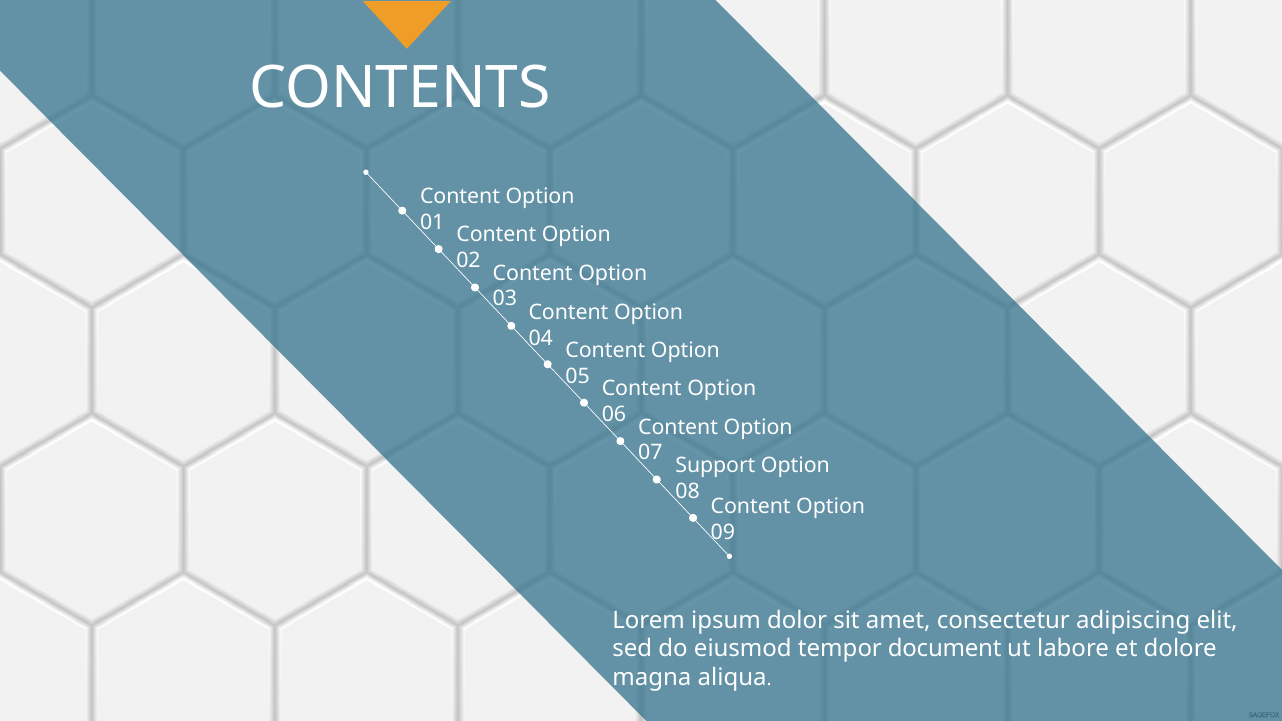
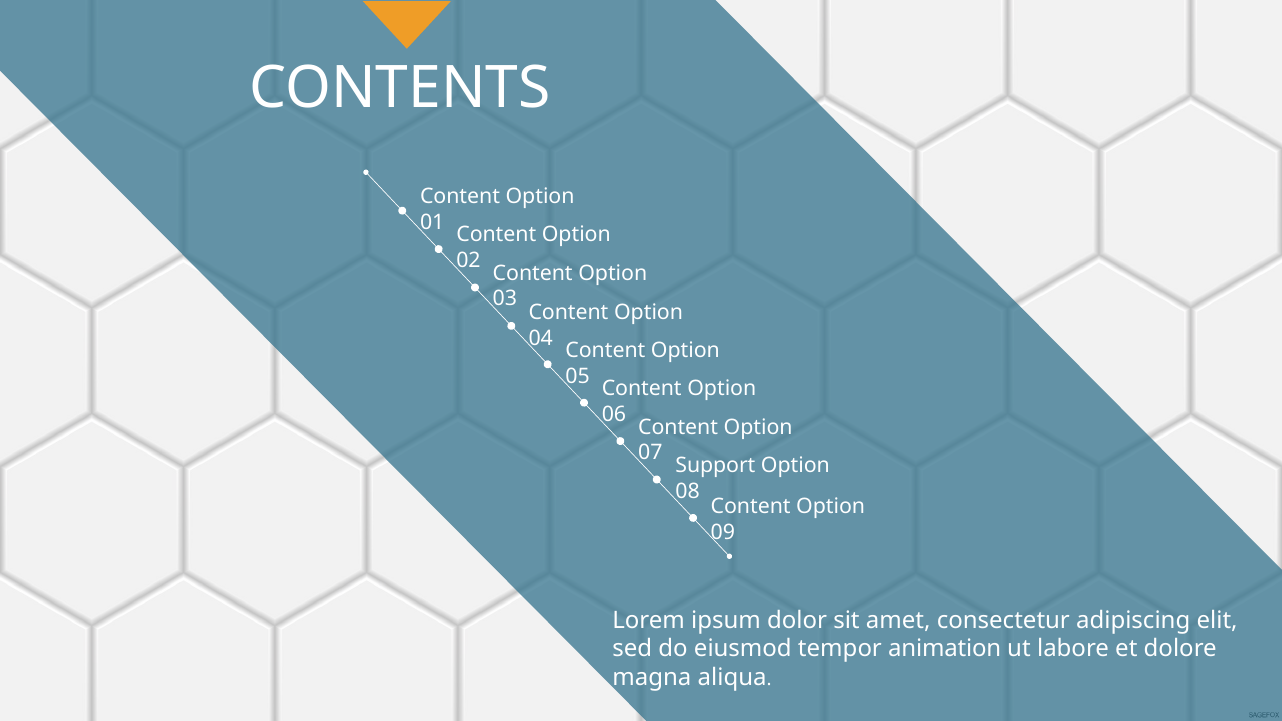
document: document -> animation
